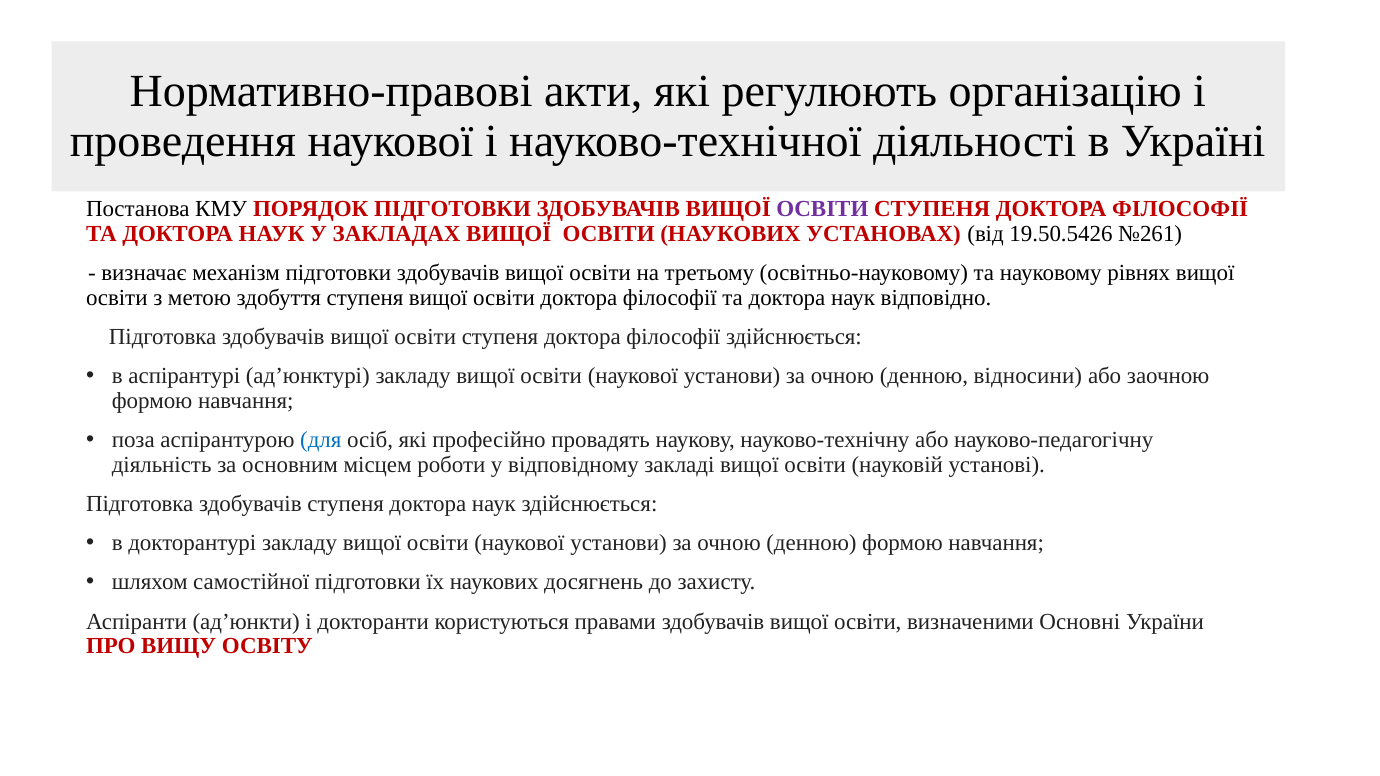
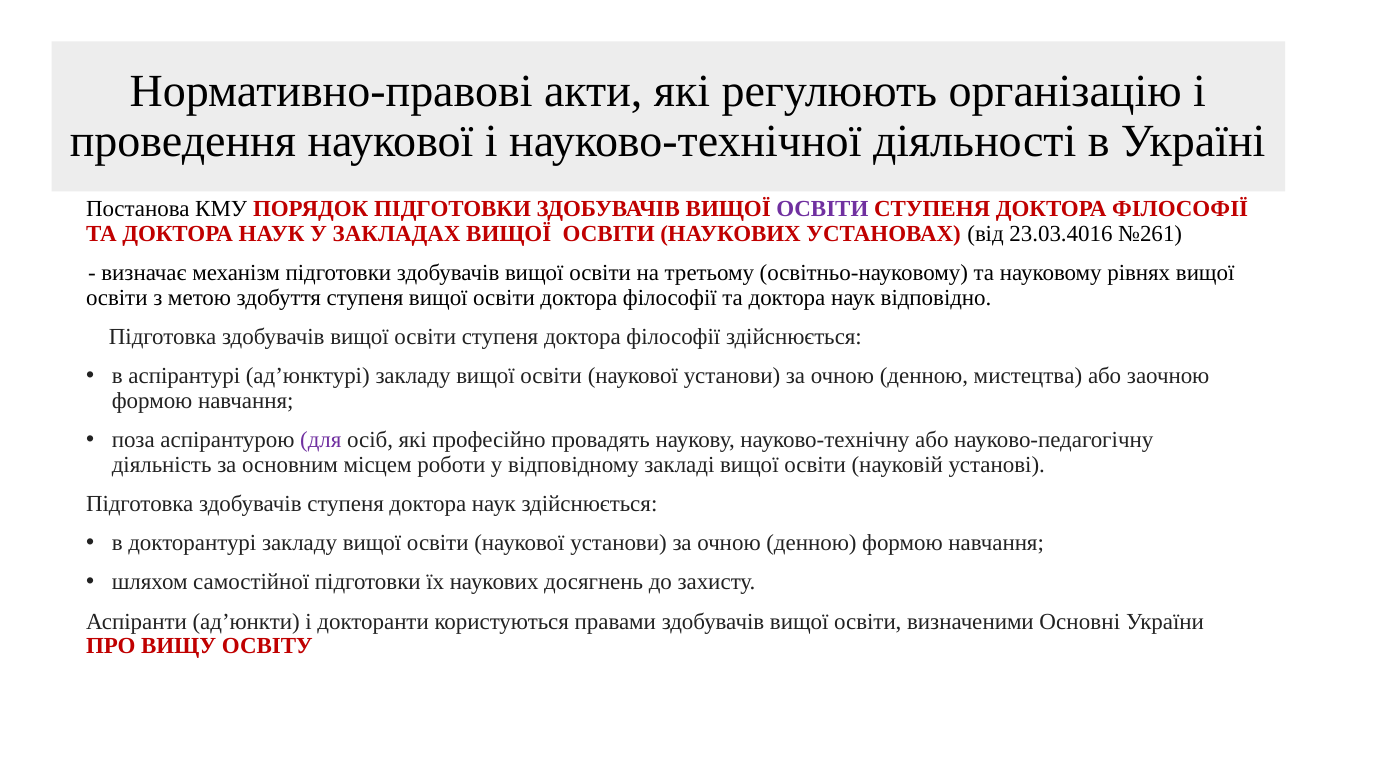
19.50.5426: 19.50.5426 -> 23.03.4016
відносини: відносини -> мистецтва
для colour: blue -> purple
